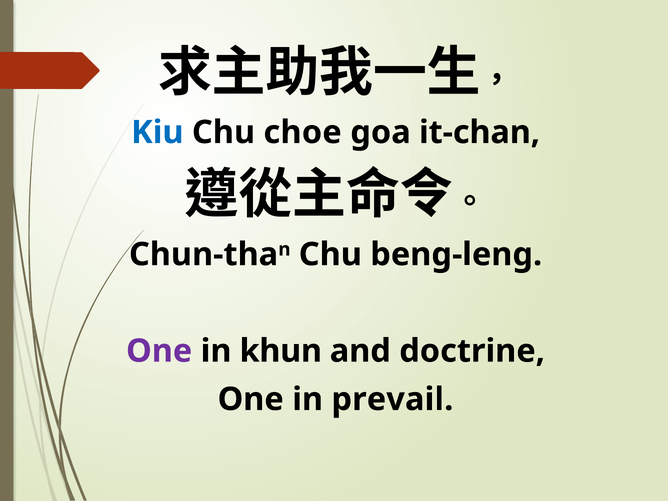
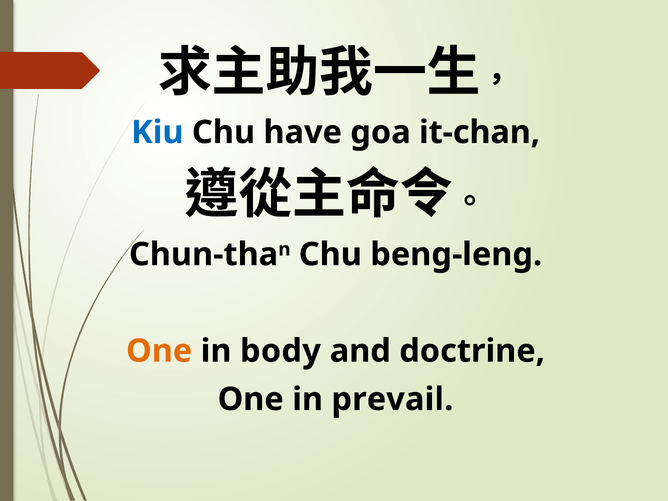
choe: choe -> have
One at (159, 351) colour: purple -> orange
khun: khun -> body
